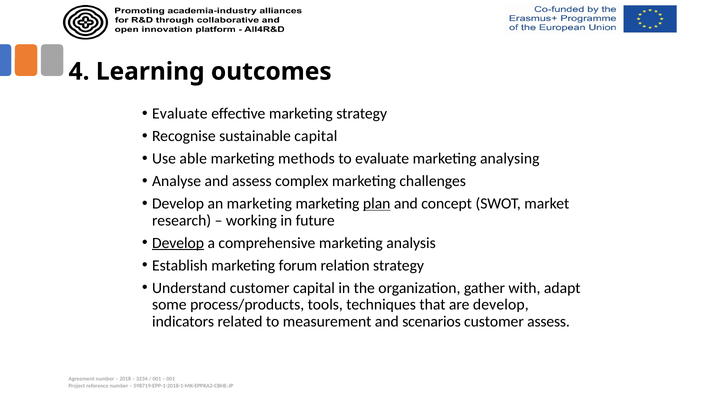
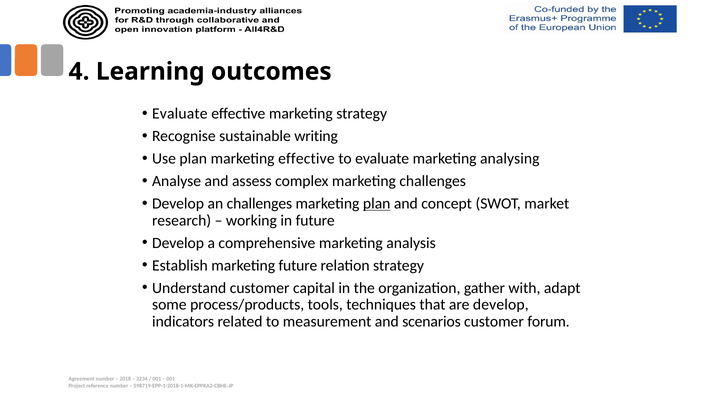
sustainable capital: capital -> writing
Use able: able -> plan
marketing methods: methods -> effective
an marketing: marketing -> challenges
Develop at (178, 243) underline: present -> none
marketing forum: forum -> future
customer assess: assess -> forum
